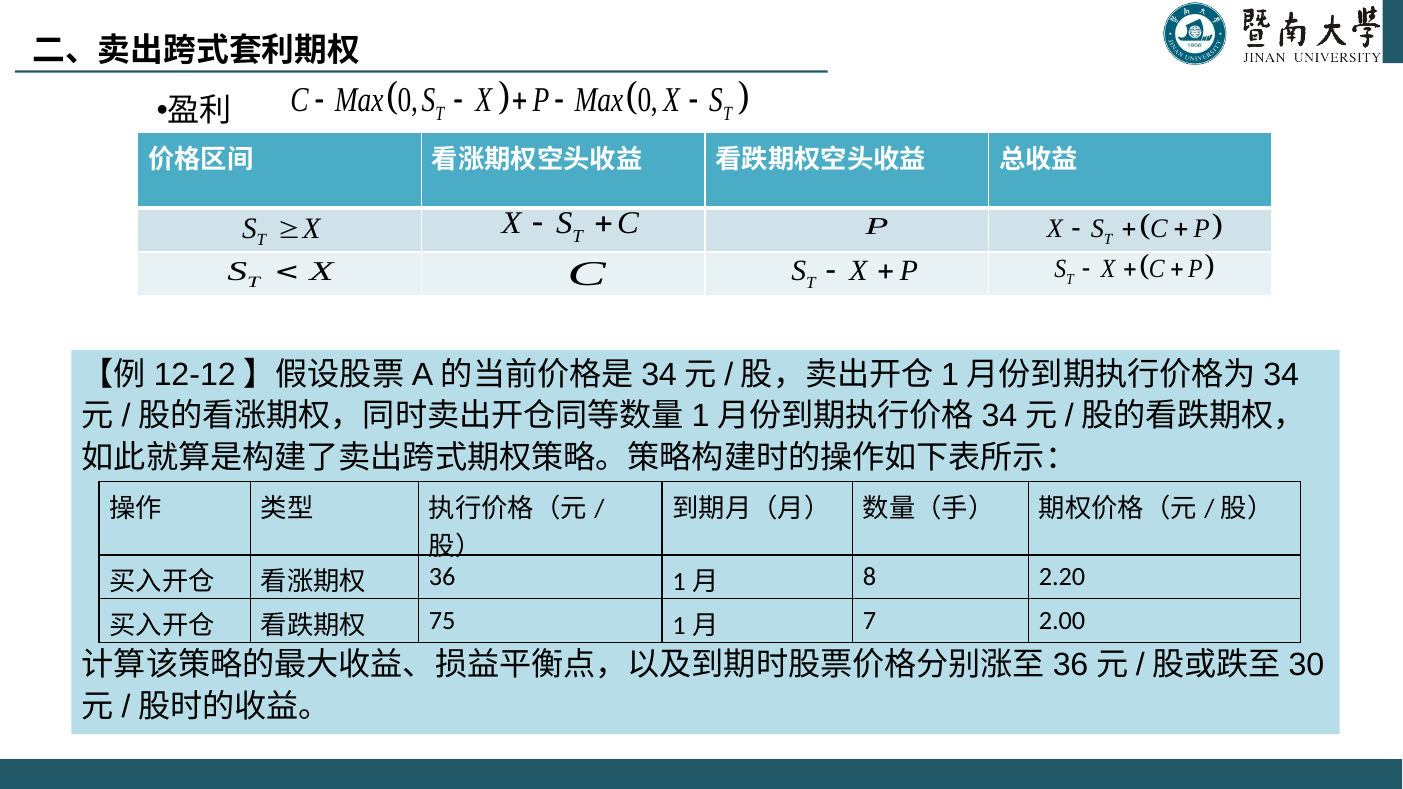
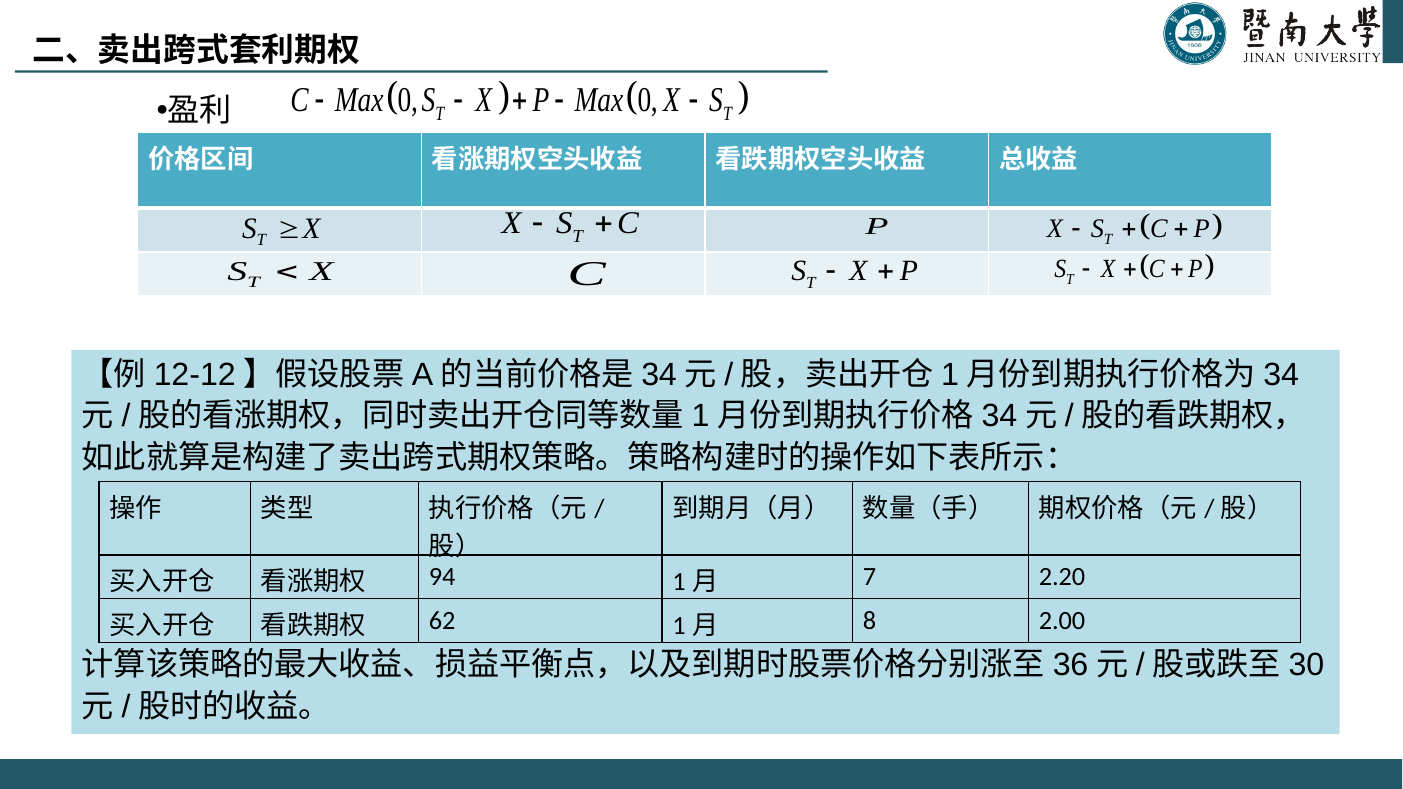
36: 36 -> 94
8: 8 -> 7
75: 75 -> 62
7: 7 -> 8
